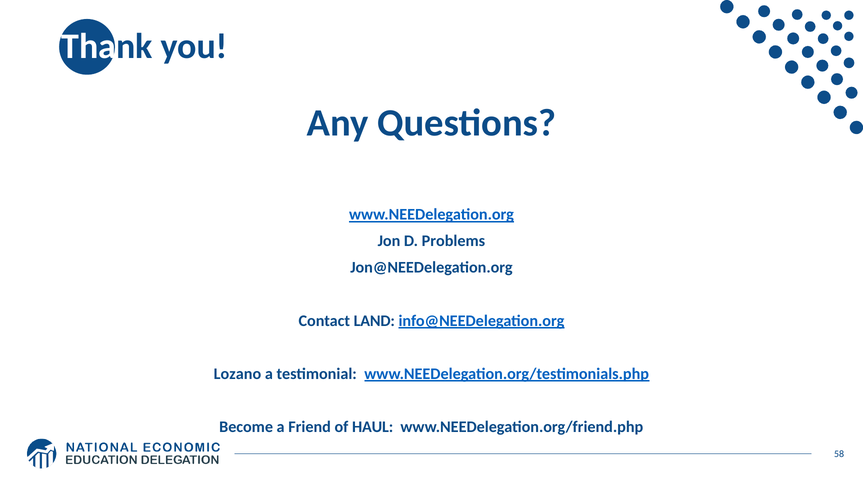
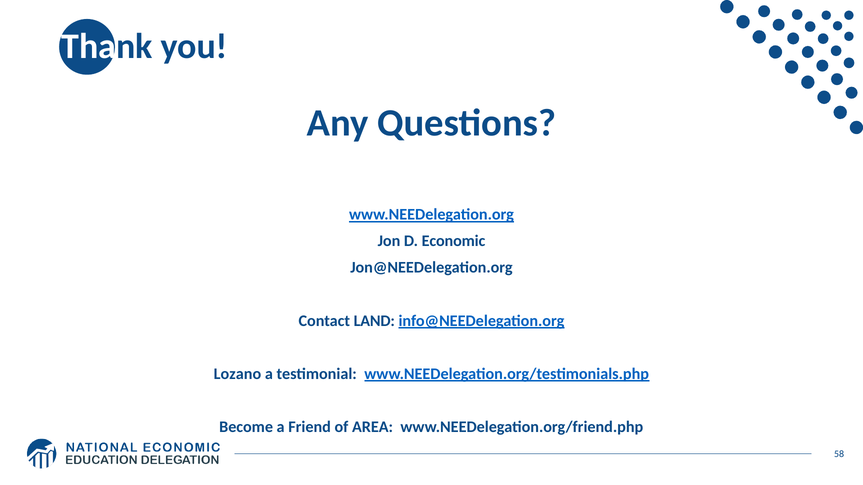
Problems: Problems -> Economic
HAUL: HAUL -> AREA
